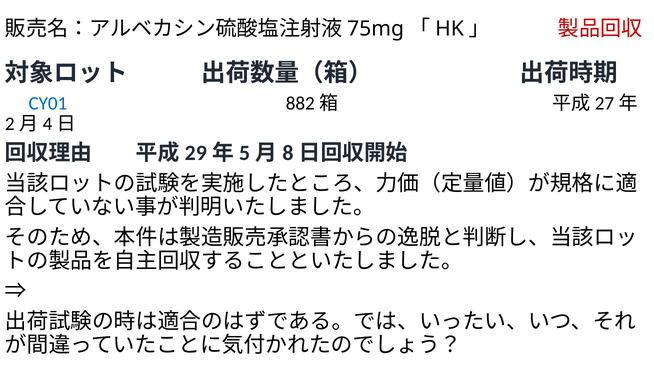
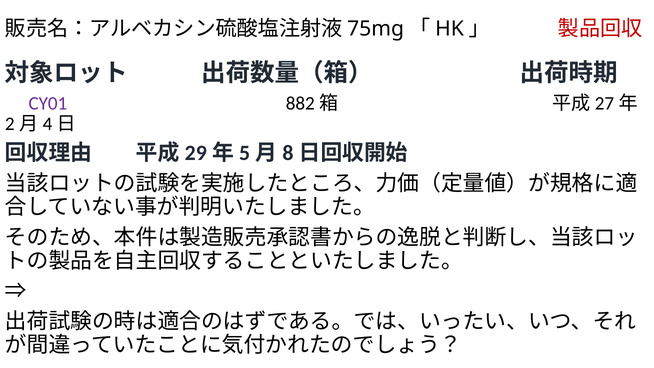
CY01 colour: blue -> purple
